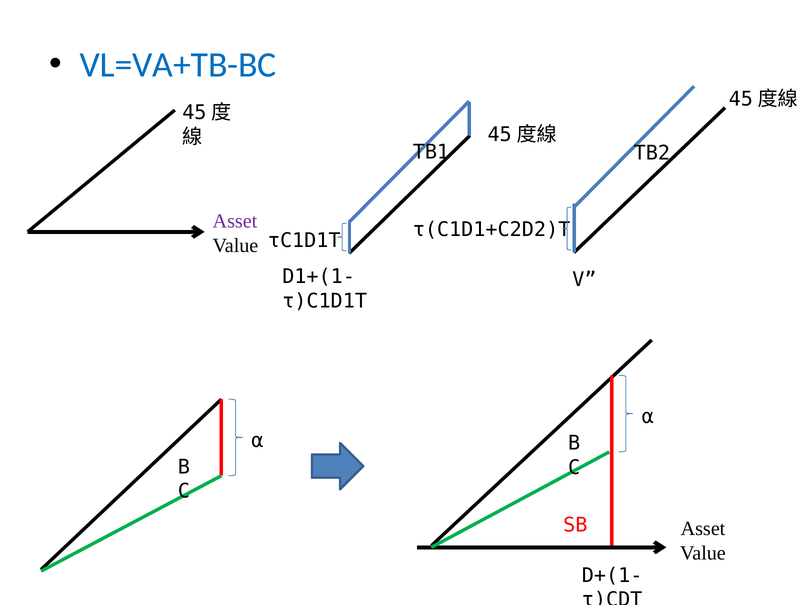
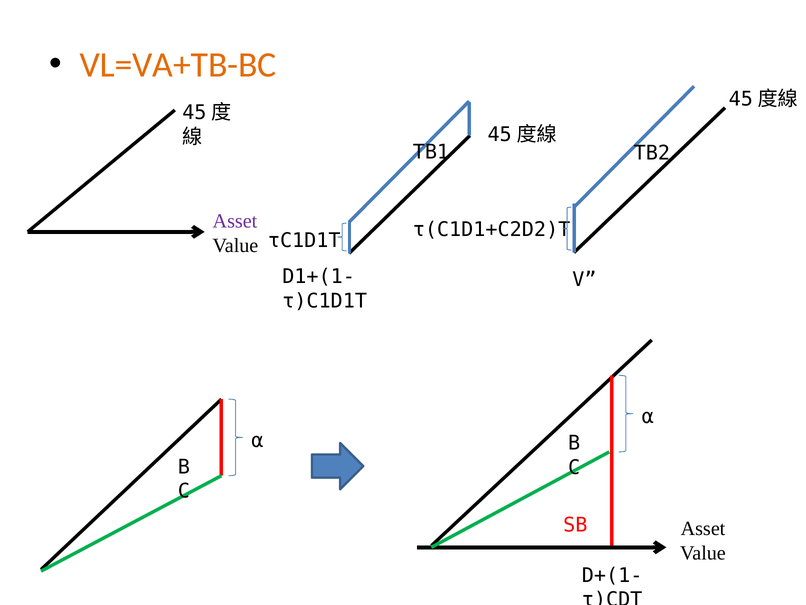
VL=VA+TB-BC colour: blue -> orange
